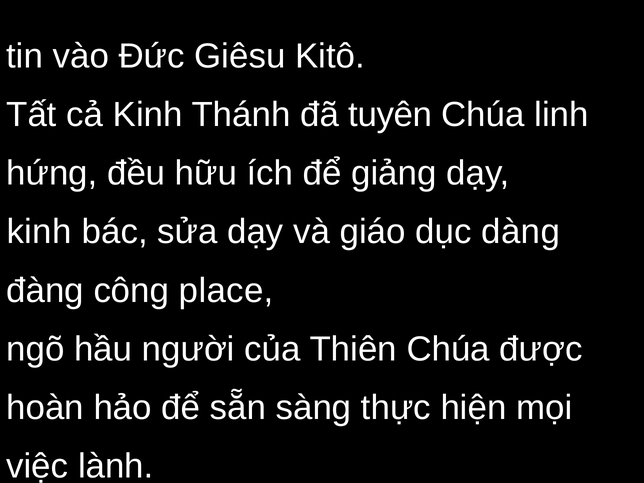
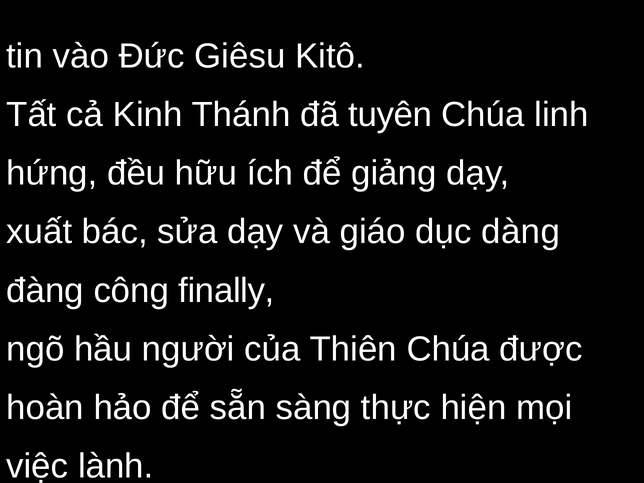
kinh at (39, 232): kinh -> xuất
place: place -> finally
